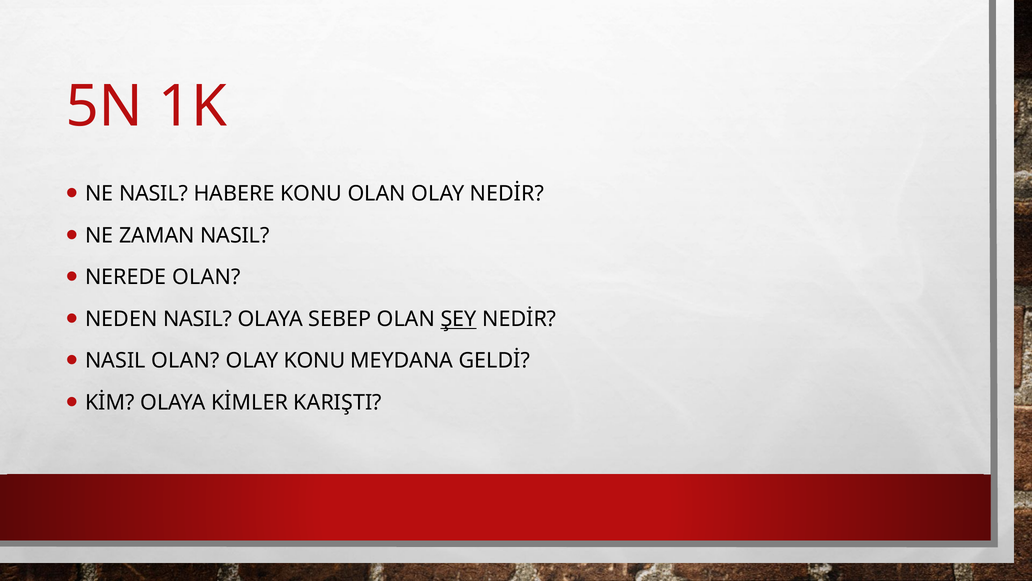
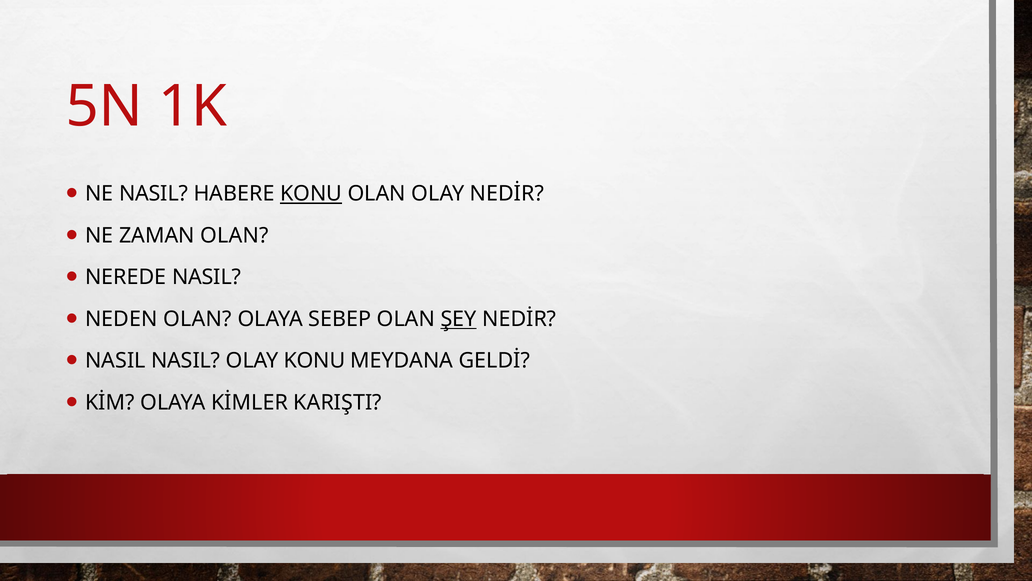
KONU at (311, 194) underline: none -> present
ZAMAN NASIL: NASIL -> OLAN
NEREDE OLAN: OLAN -> NASIL
NEDEN NASIL: NASIL -> OLAN
NASIL OLAN: OLAN -> NASIL
